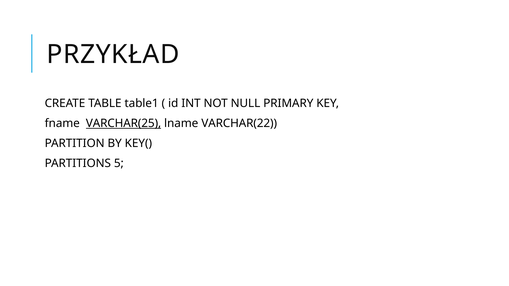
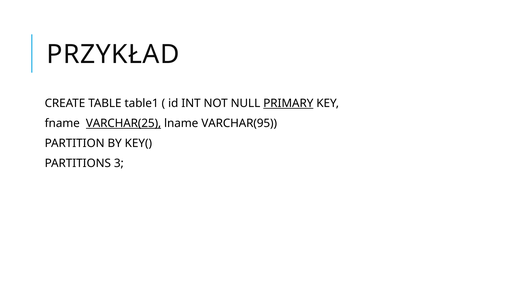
PRIMARY underline: none -> present
VARCHAR(22: VARCHAR(22 -> VARCHAR(95
5: 5 -> 3
